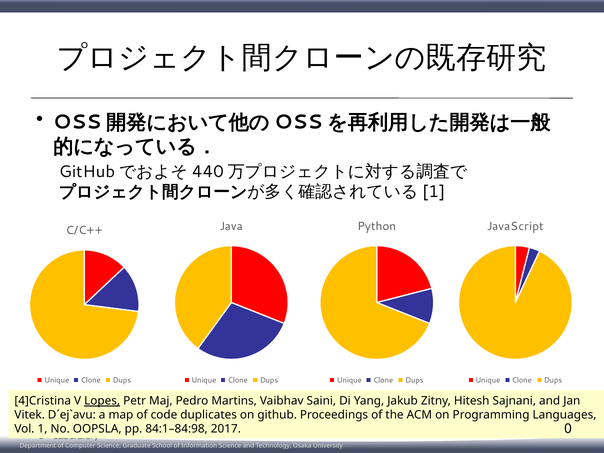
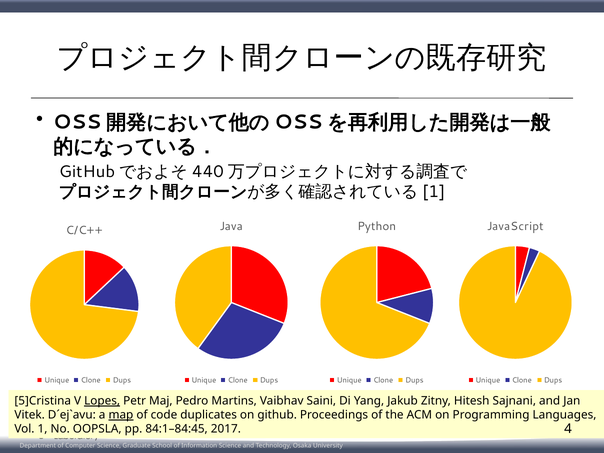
4]Cristina: 4]Cristina -> 5]Cristina
map underline: none -> present
84:1–84:98: 84:1–84:98 -> 84:1–84:45
0: 0 -> 4
